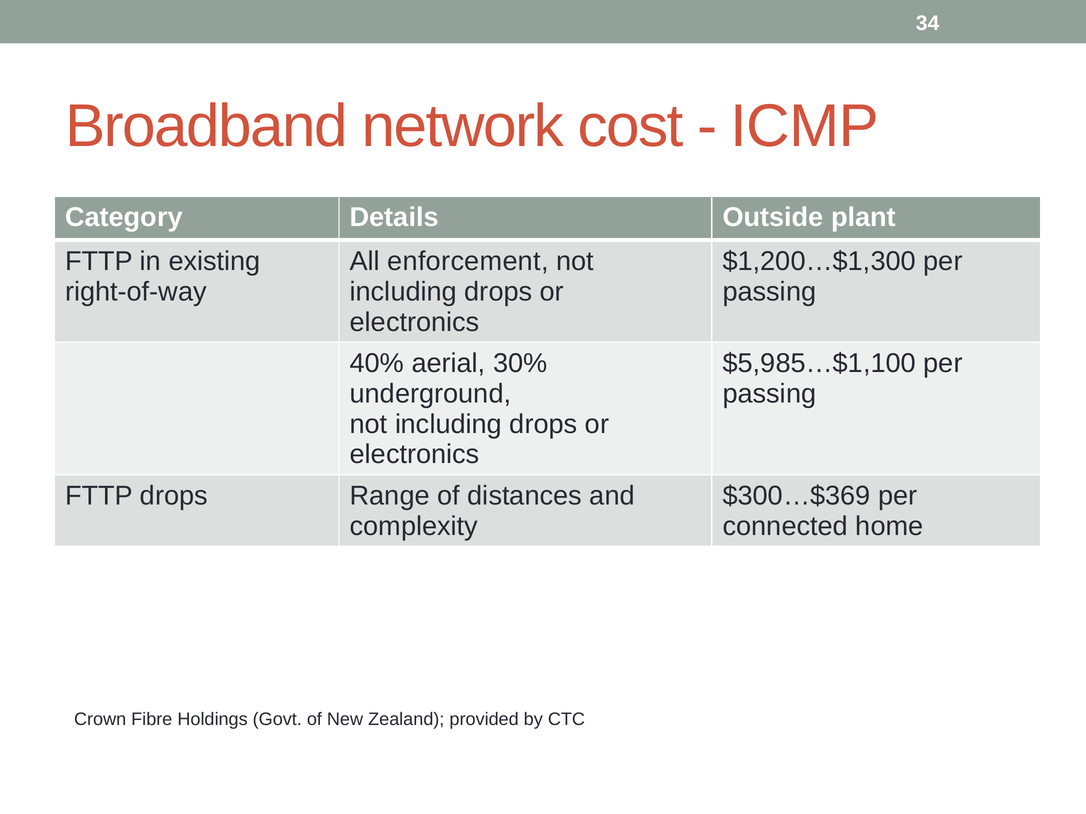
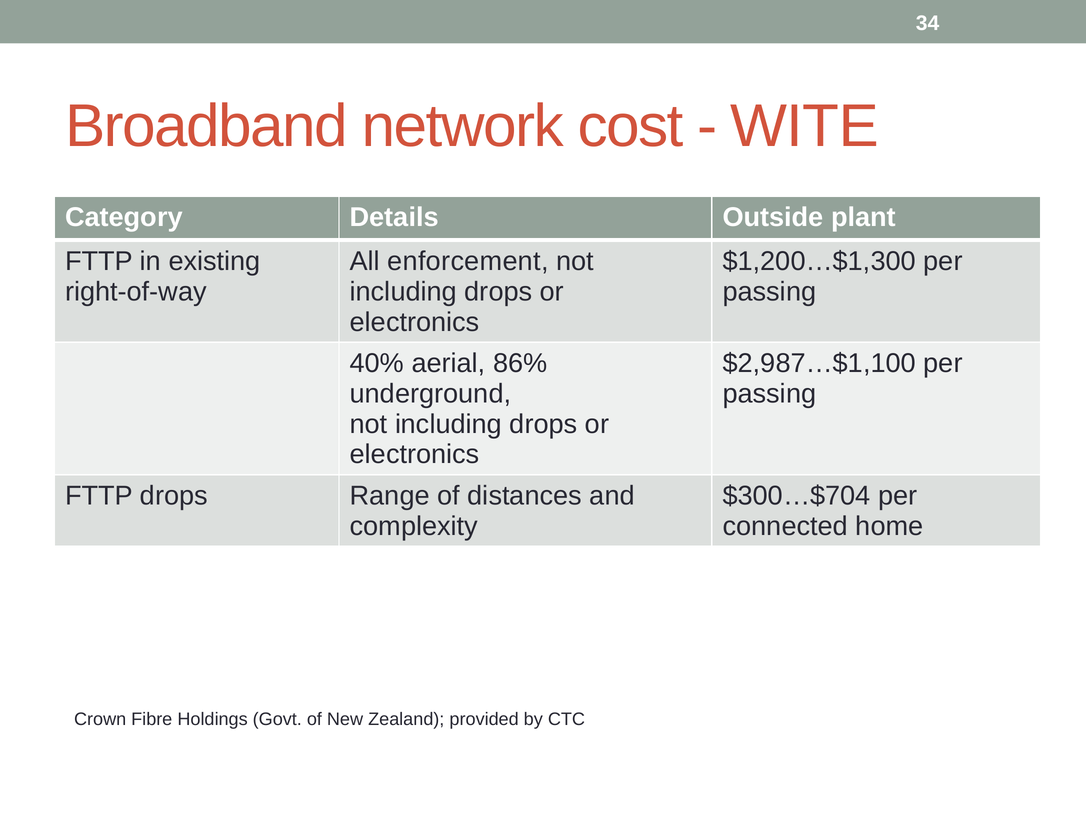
ICMP: ICMP -> WITE
30%: 30% -> 86%
$5,985…$1,100: $5,985…$1,100 -> $2,987…$1,100
$300…$369: $300…$369 -> $300…$704
